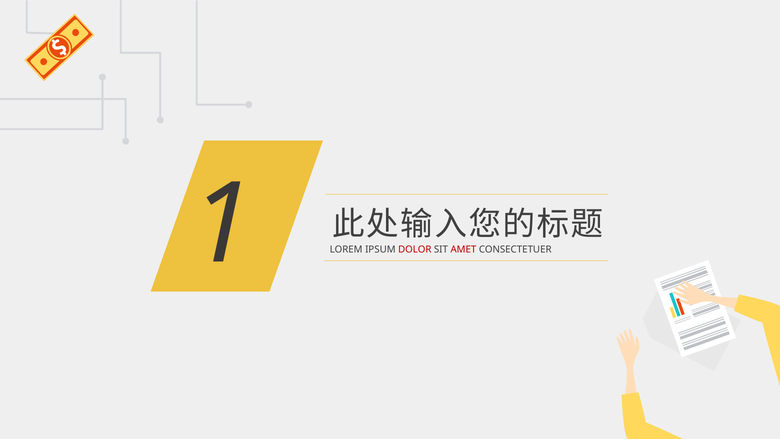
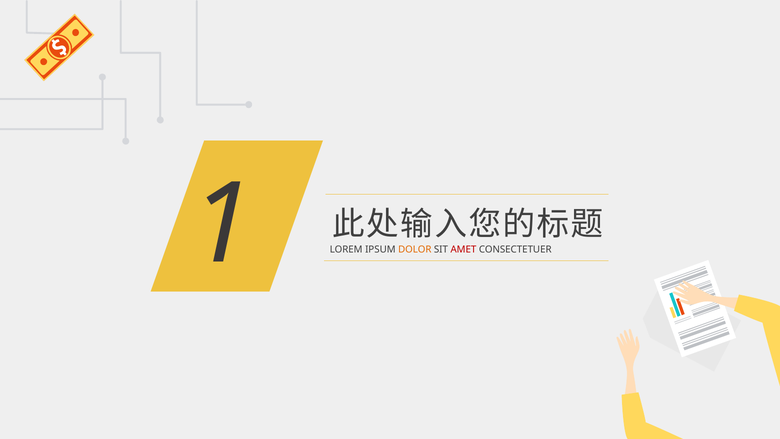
DOLOR colour: red -> orange
